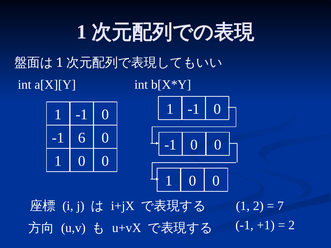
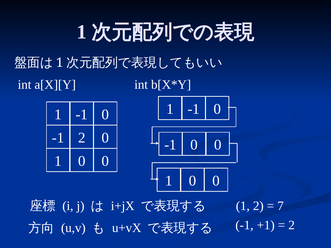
-1 6: 6 -> 2
